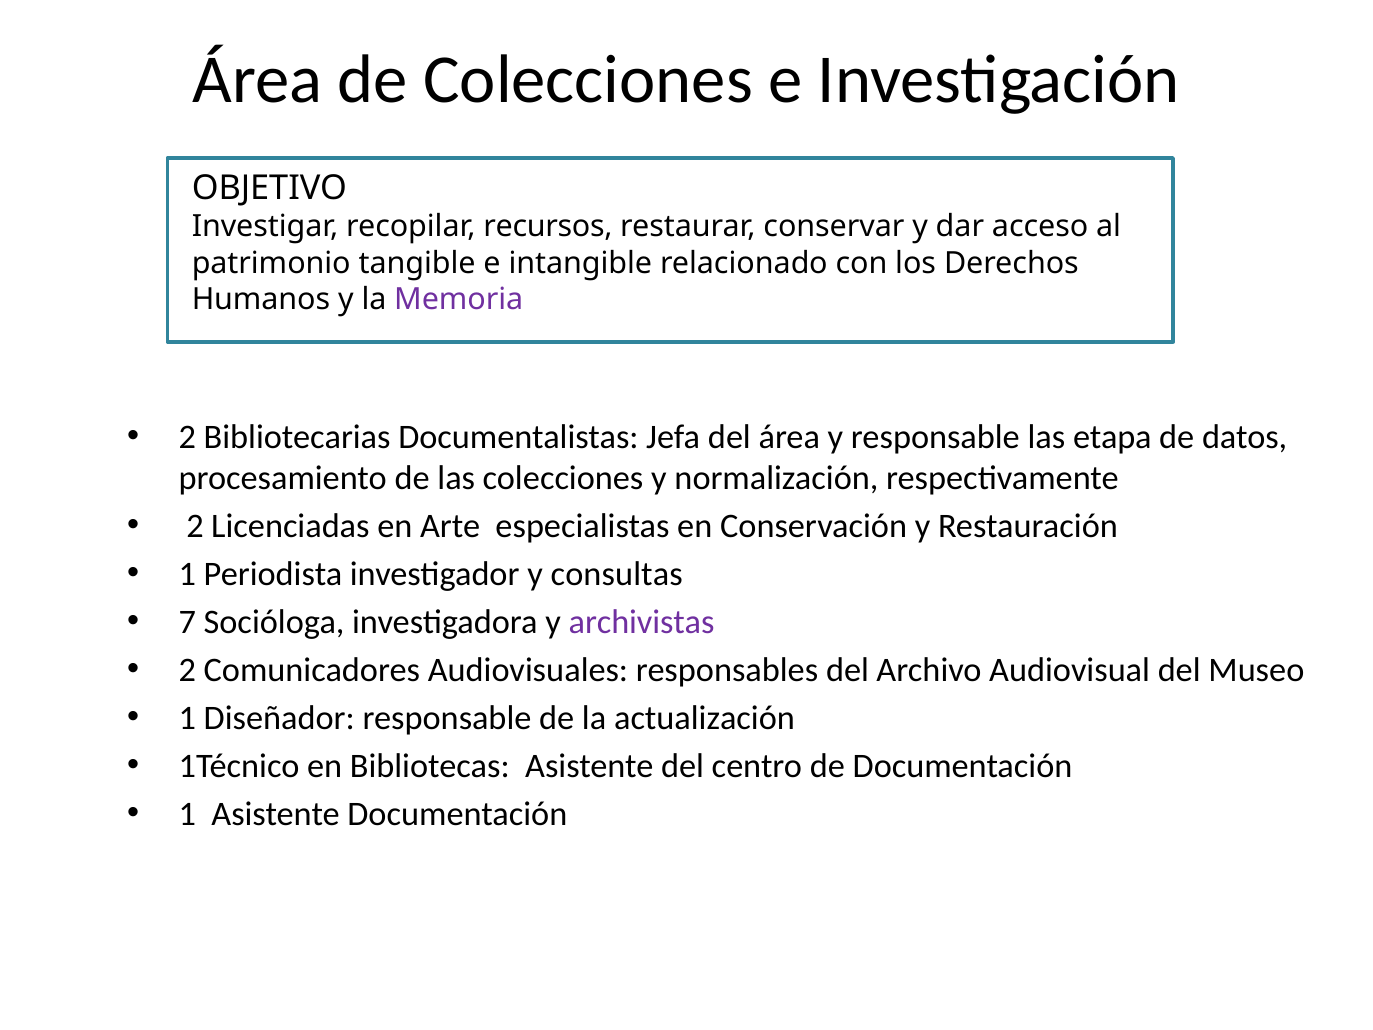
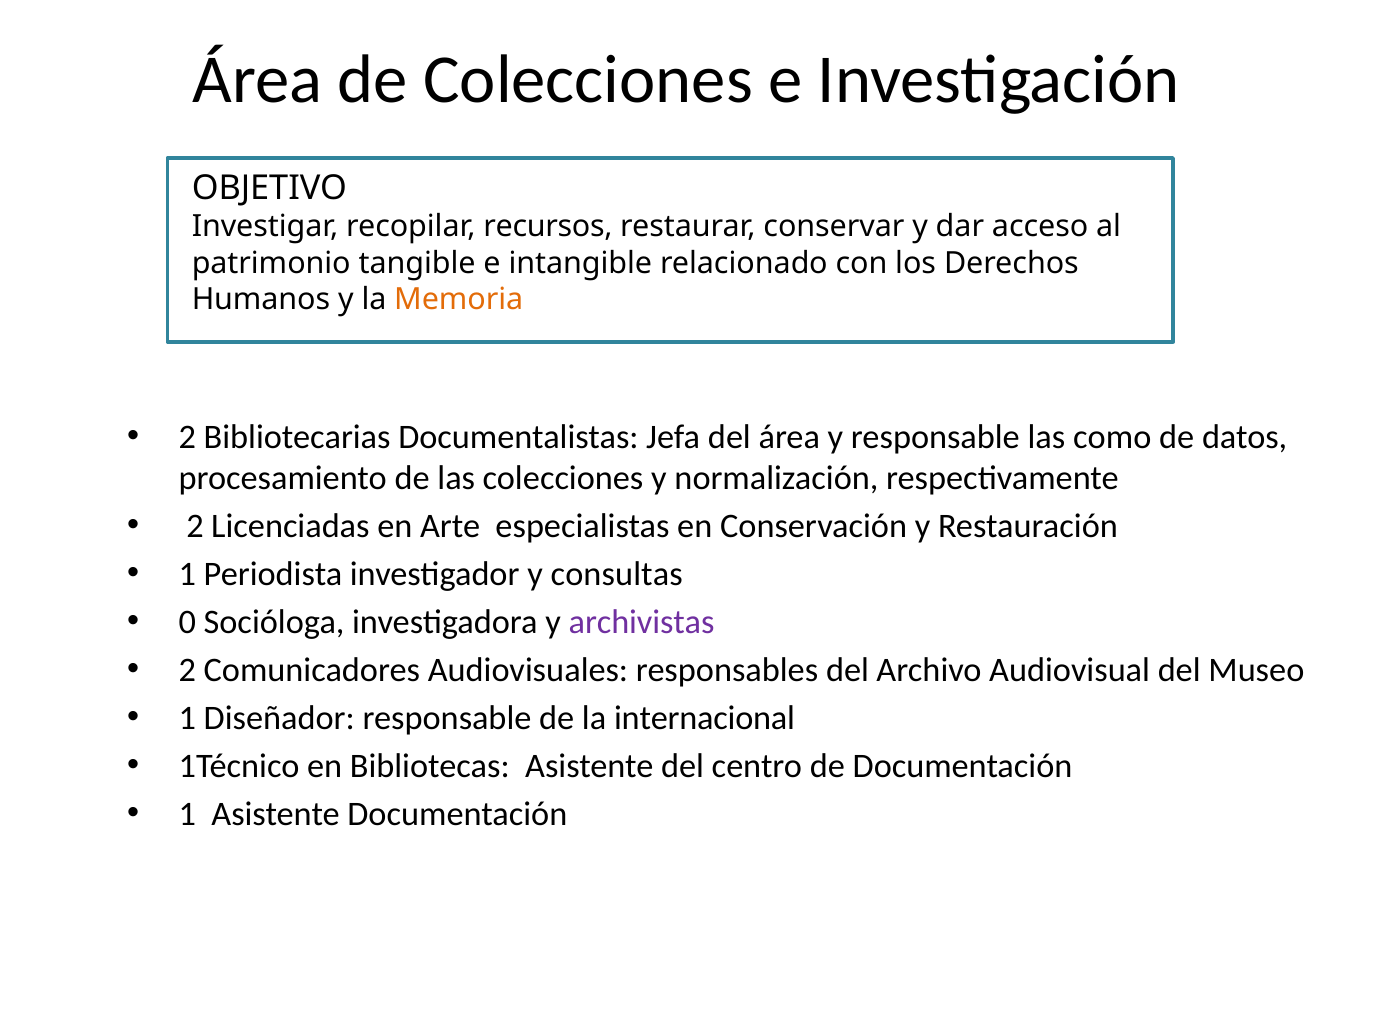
Memoria colour: purple -> orange
etapa: etapa -> como
7: 7 -> 0
actualización: actualización -> internacional
